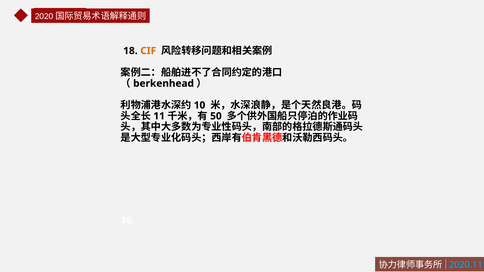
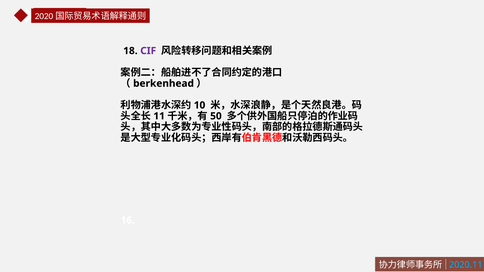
CIF colour: orange -> purple
